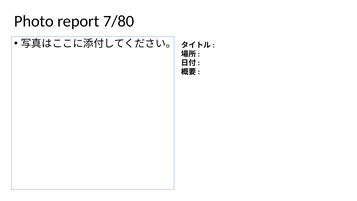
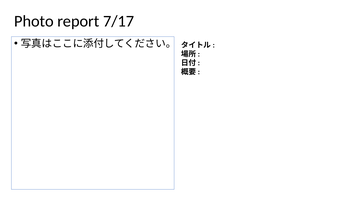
7/80: 7/80 -> 7/17
